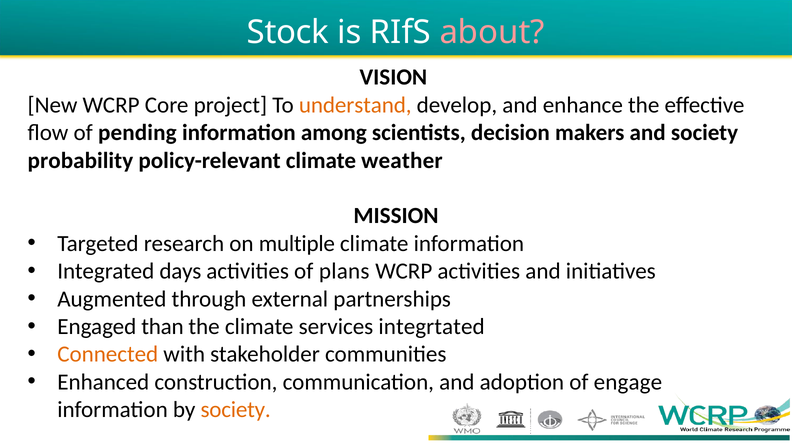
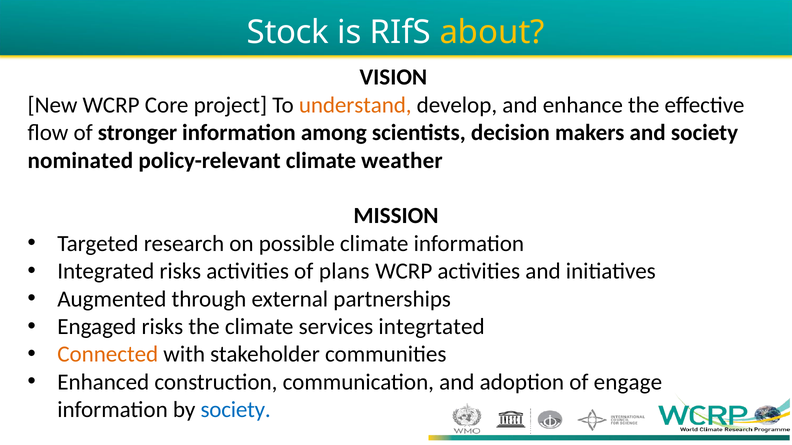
about colour: pink -> yellow
pending: pending -> stronger
probability: probability -> nominated
multiple: multiple -> possible
Integrated days: days -> risks
Engaged than: than -> risks
society at (236, 410) colour: orange -> blue
